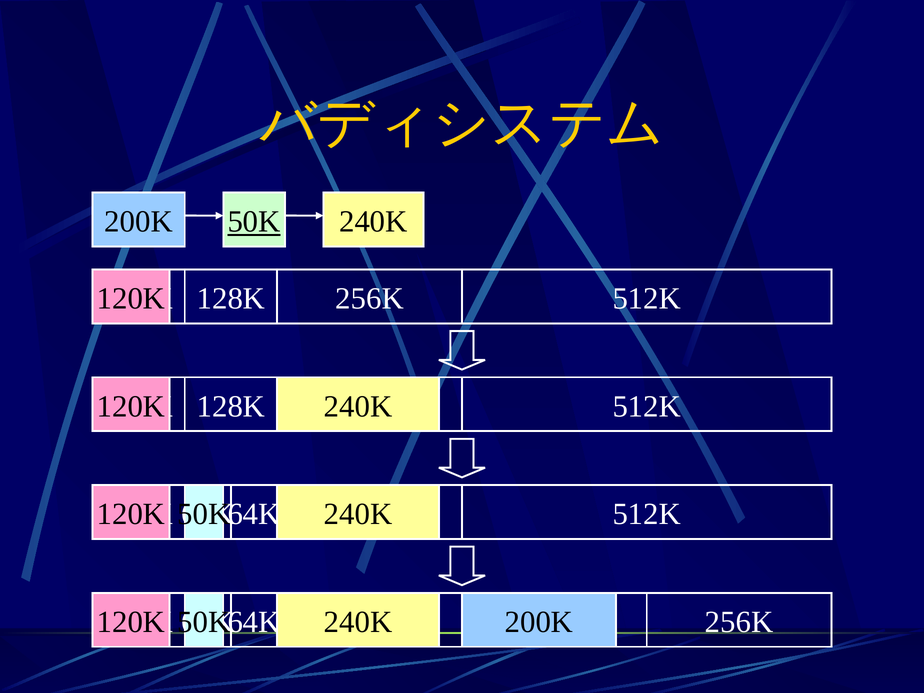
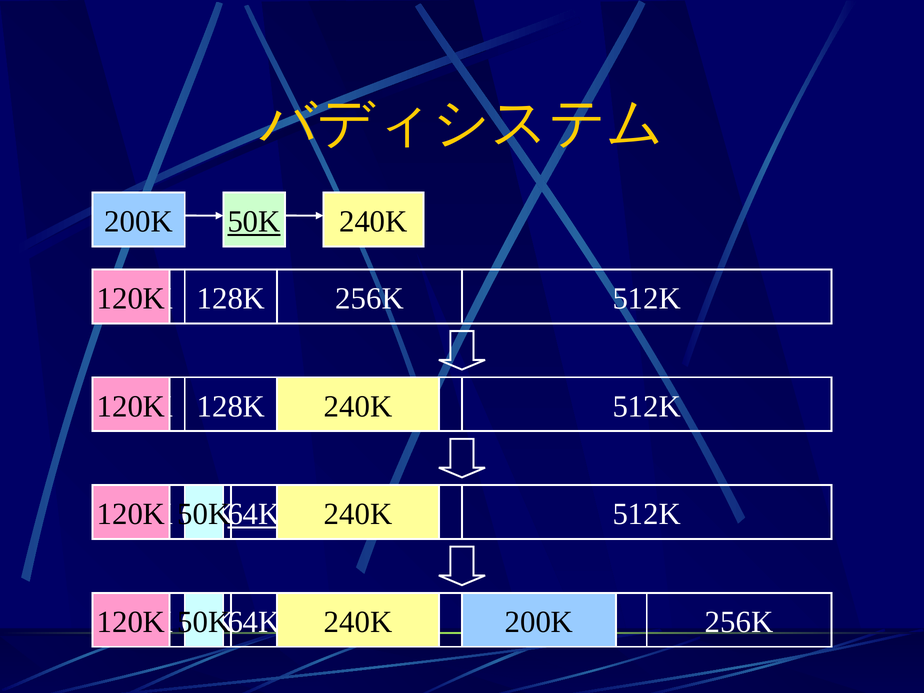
64K at (254, 514) underline: none -> present
